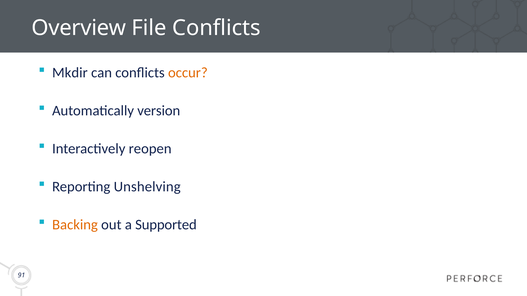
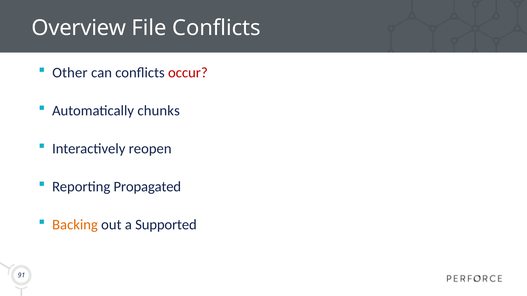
Mkdir: Mkdir -> Other
occur colour: orange -> red
version: version -> chunks
Unshelving: Unshelving -> Propagated
